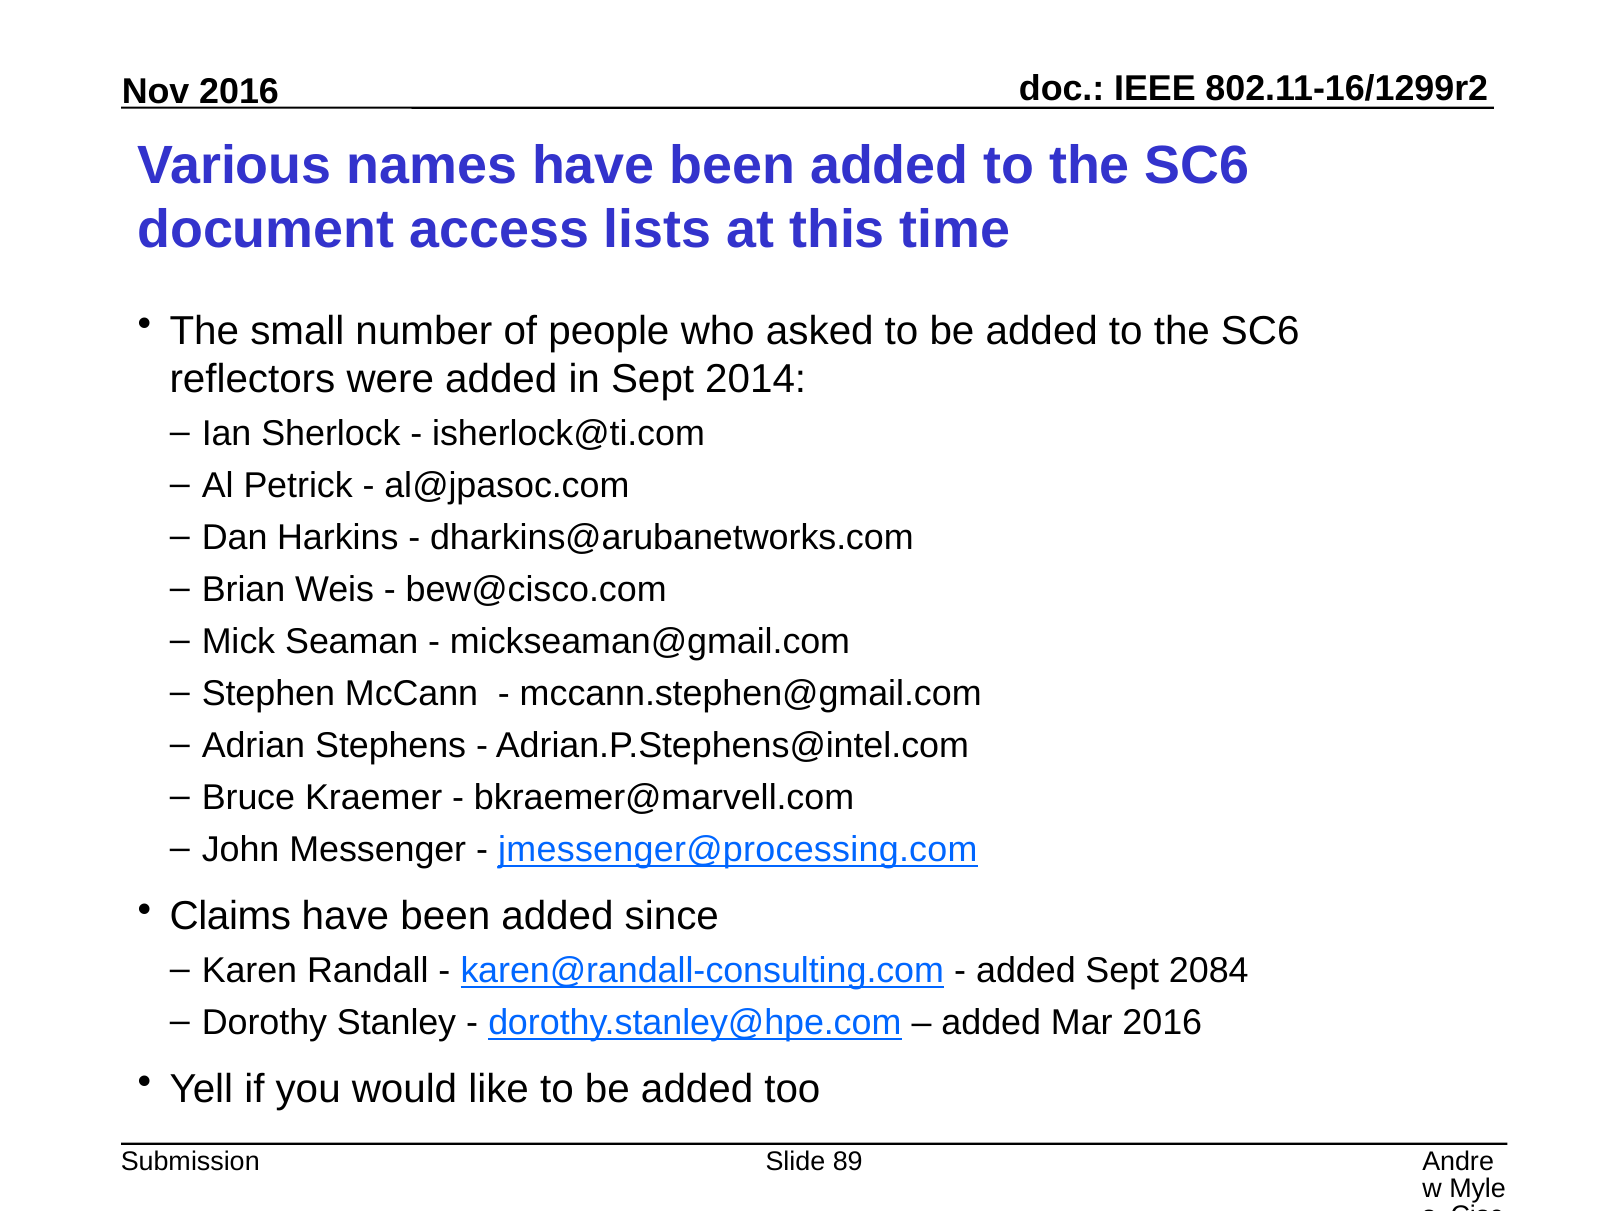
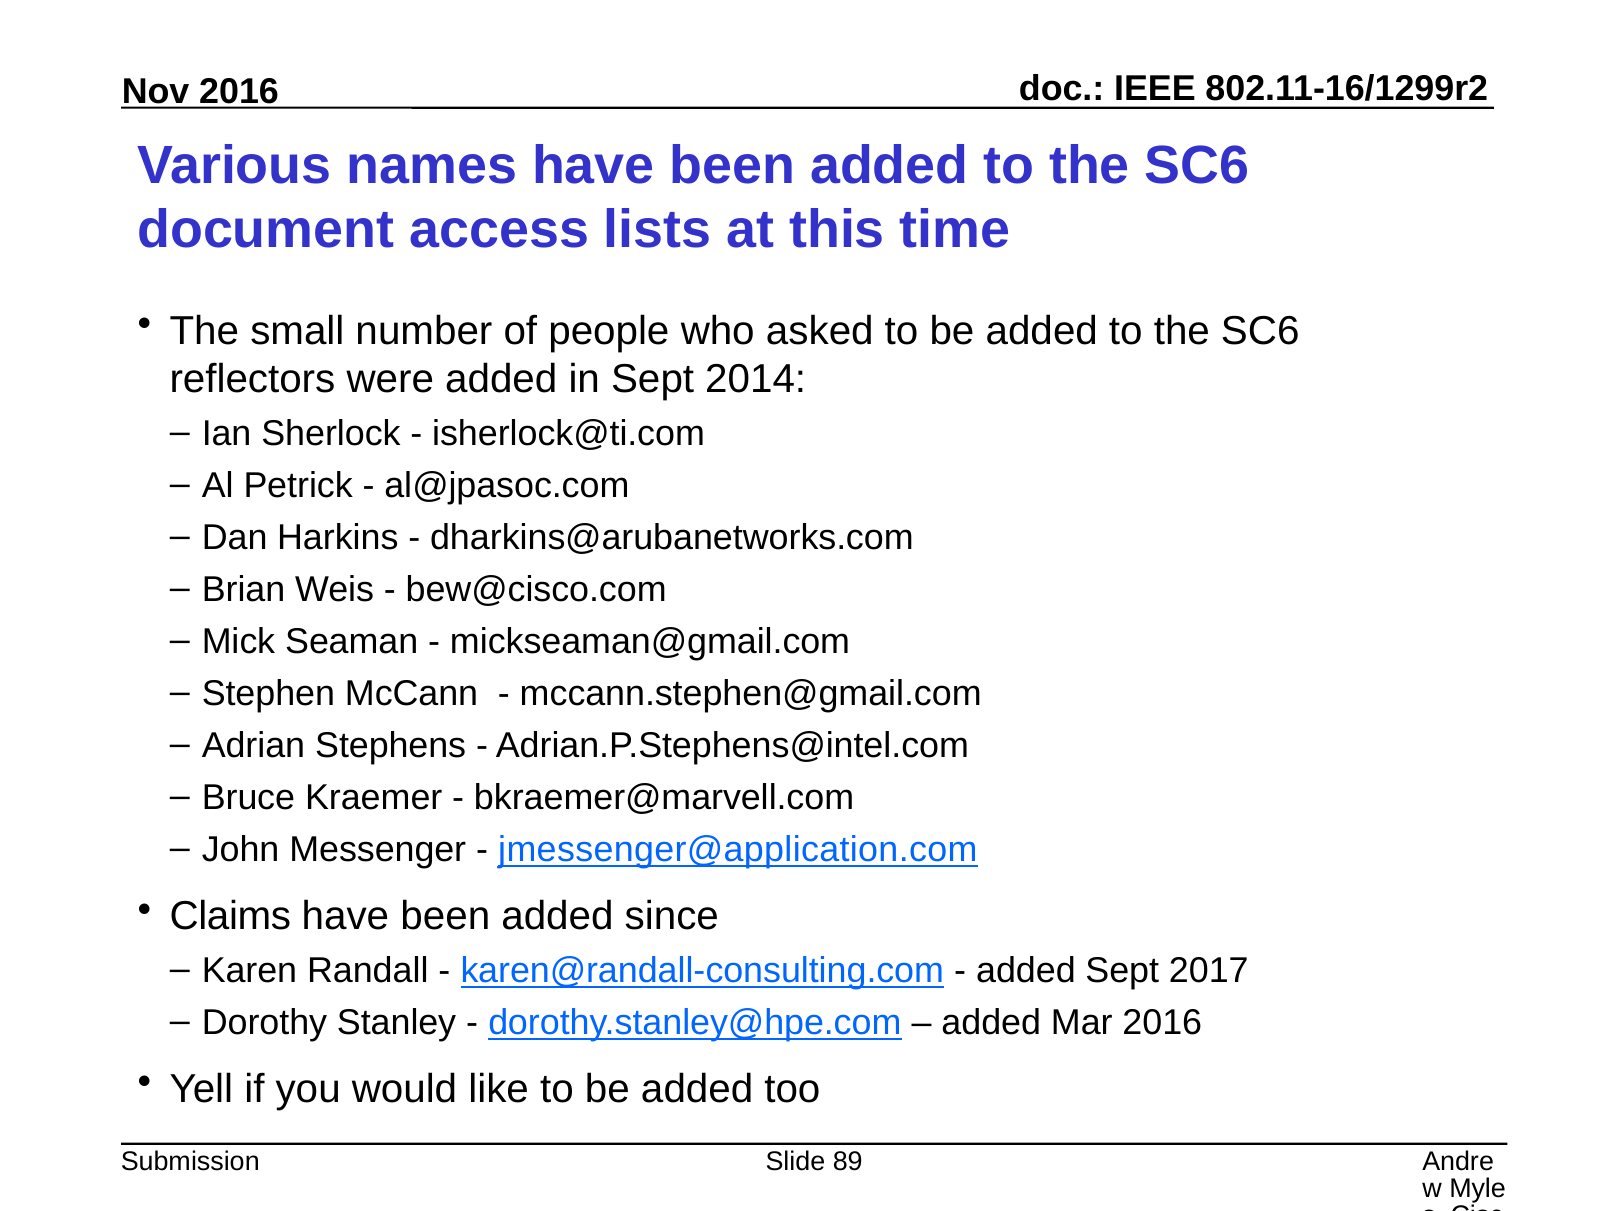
jmessenger@processing.com: jmessenger@processing.com -> jmessenger@application.com
2084: 2084 -> 2017
